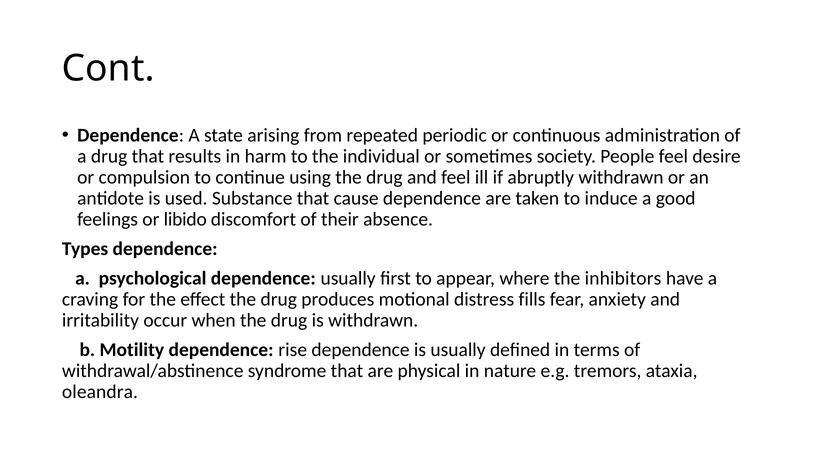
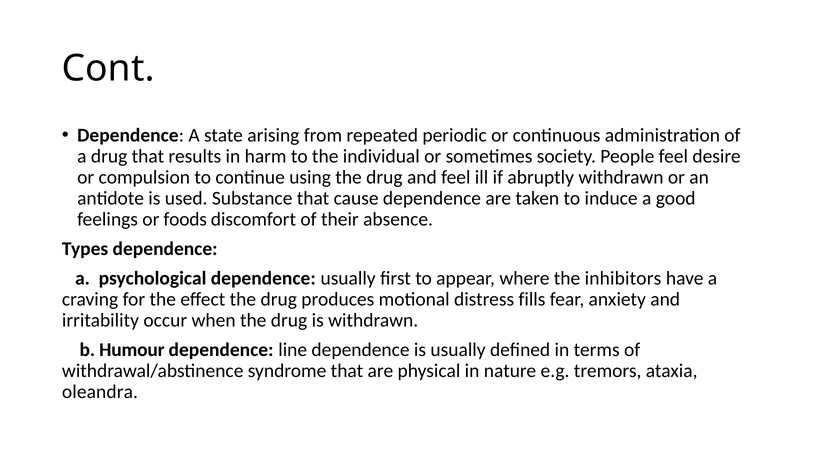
libido: libido -> foods
Motility: Motility -> Humour
rise: rise -> line
